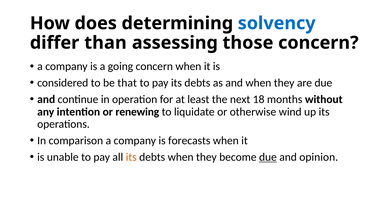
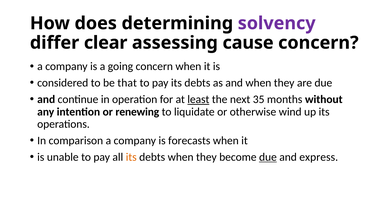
solvency colour: blue -> purple
than: than -> clear
those: those -> cause
least underline: none -> present
18: 18 -> 35
opinion: opinion -> express
